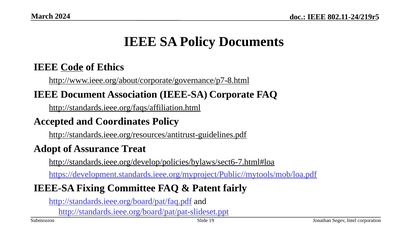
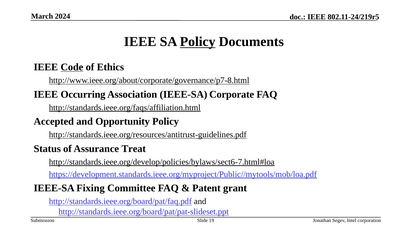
Policy at (198, 42) underline: none -> present
Document: Document -> Occurring
Coordinates: Coordinates -> Opportunity
Adopt: Adopt -> Status
fairly: fairly -> grant
